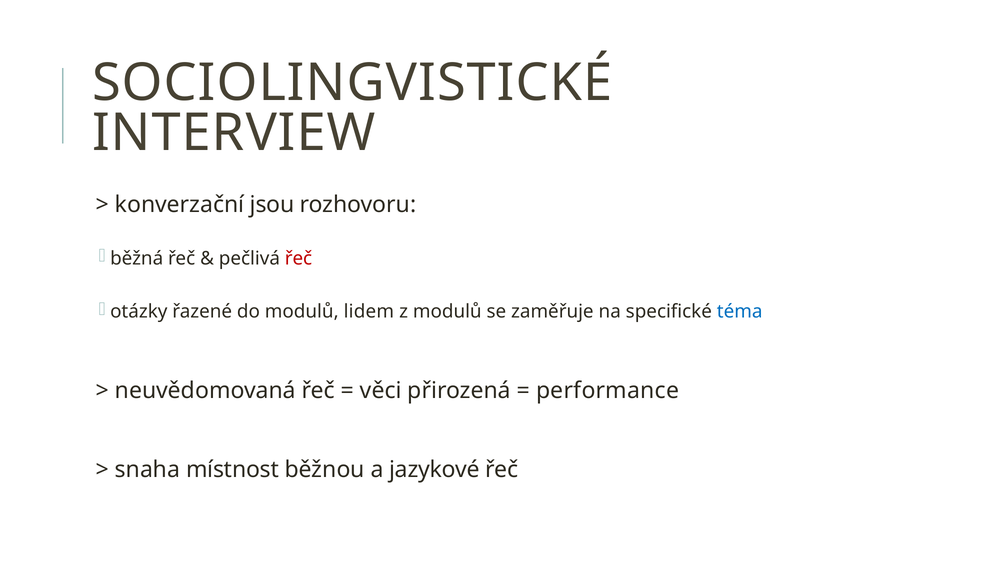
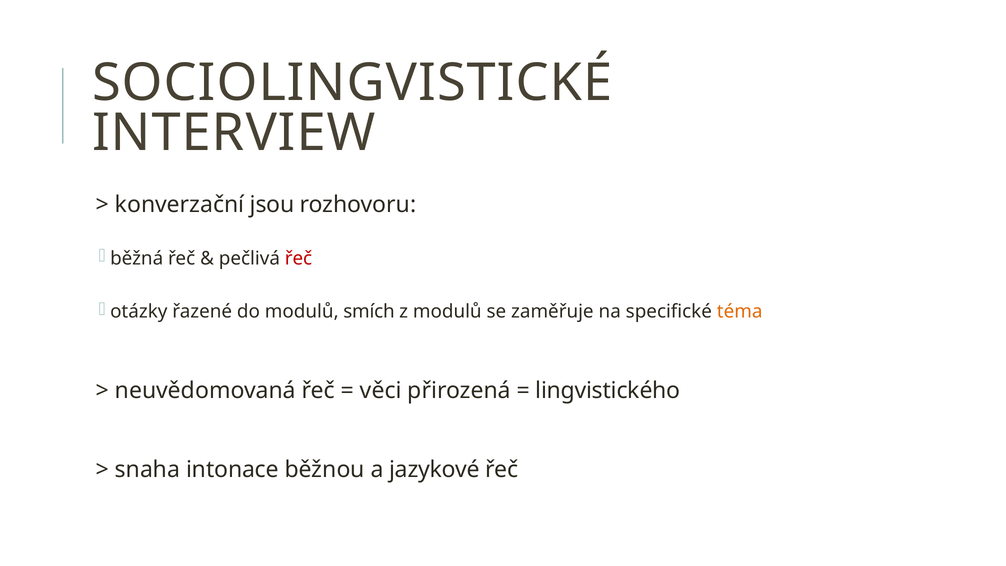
lidem: lidem -> smích
téma colour: blue -> orange
performance: performance -> lingvistického
místnost: místnost -> intonace
